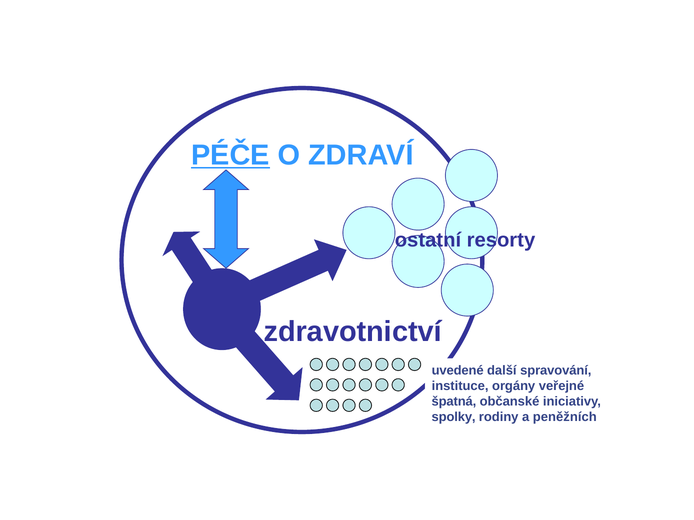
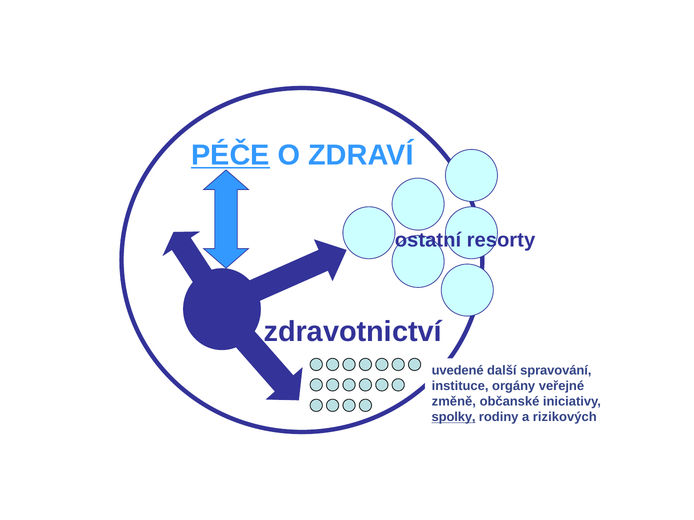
špatná: špatná -> změně
spolky underline: none -> present
peněžních: peněžních -> rizikových
